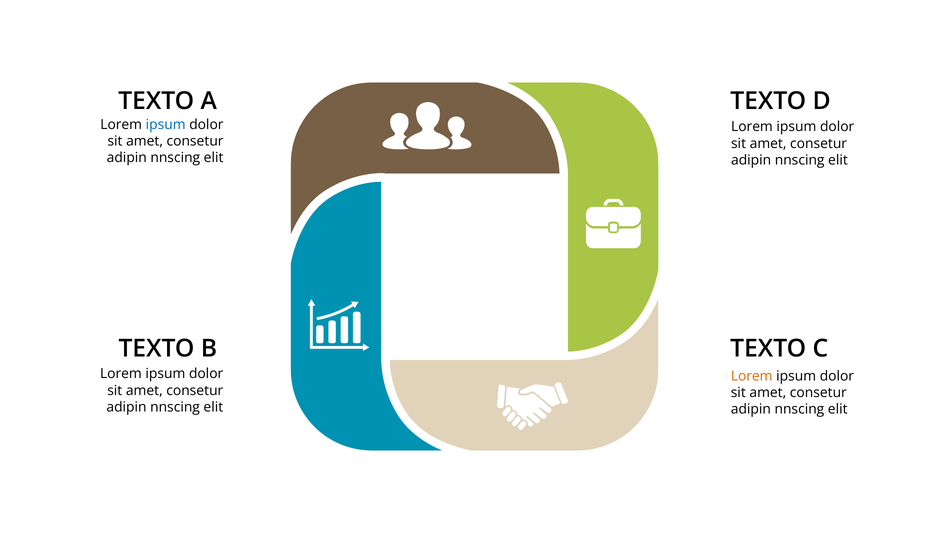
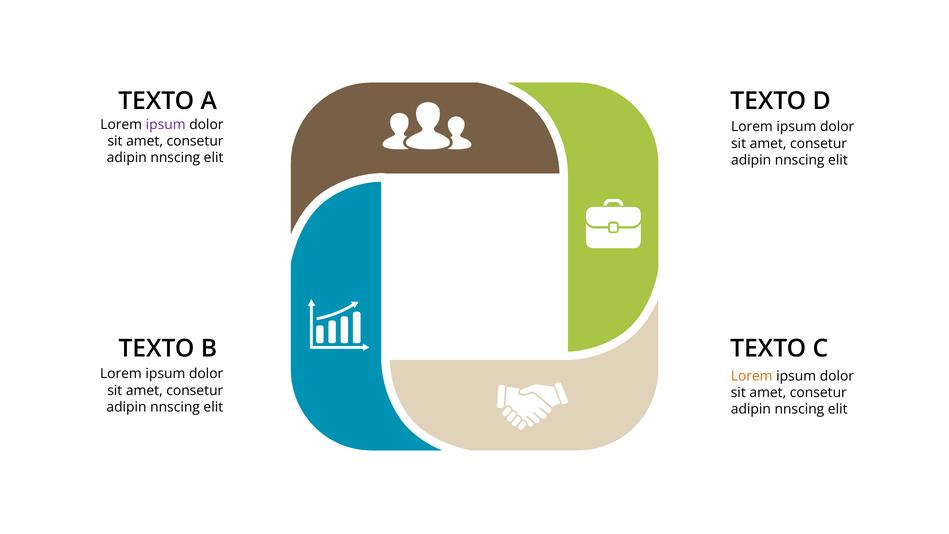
ipsum at (166, 124) colour: blue -> purple
